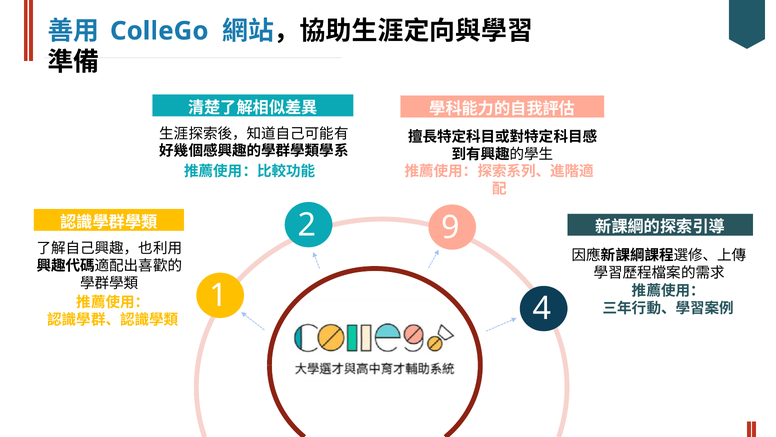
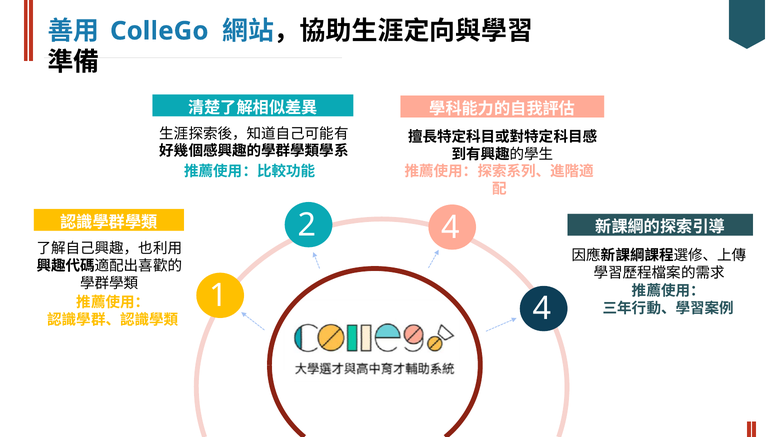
2 9: 9 -> 4
